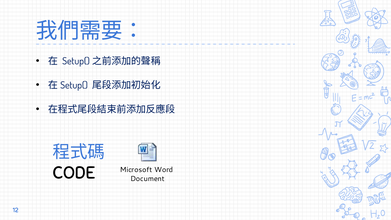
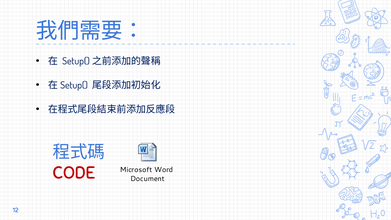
CODE colour: black -> red
